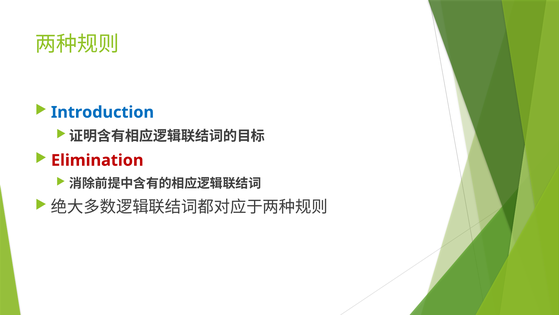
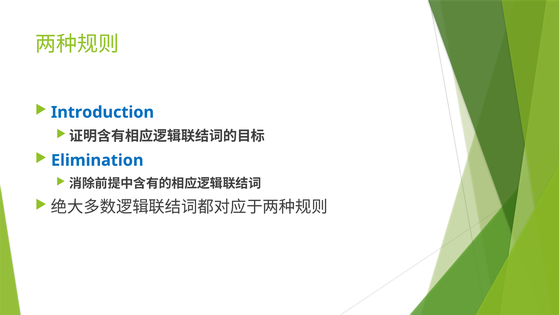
Elimination colour: red -> blue
